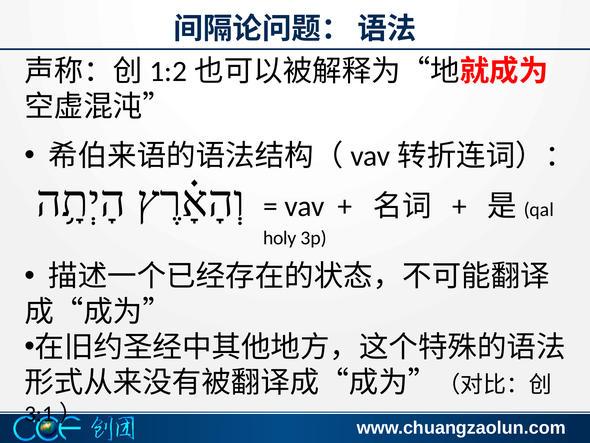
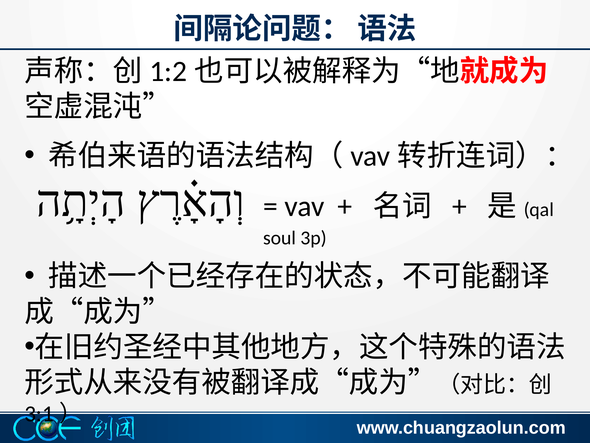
holy: holy -> soul
